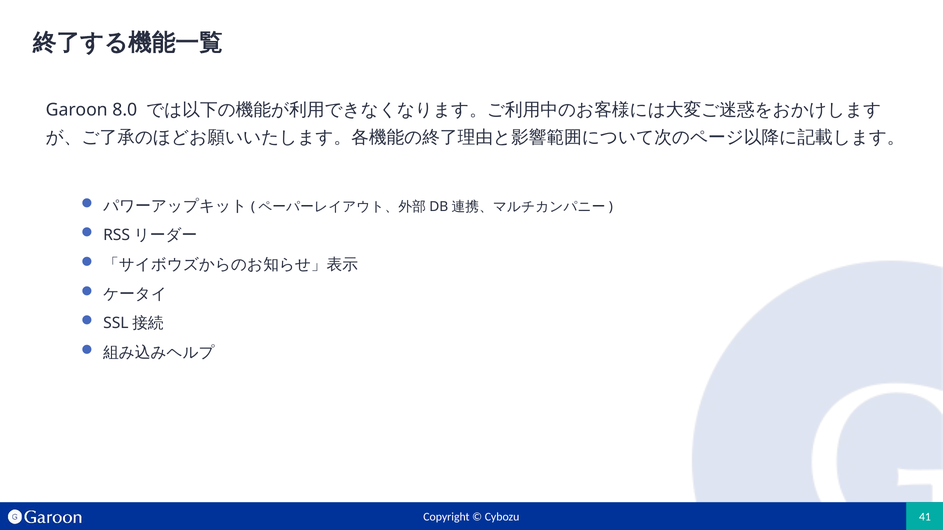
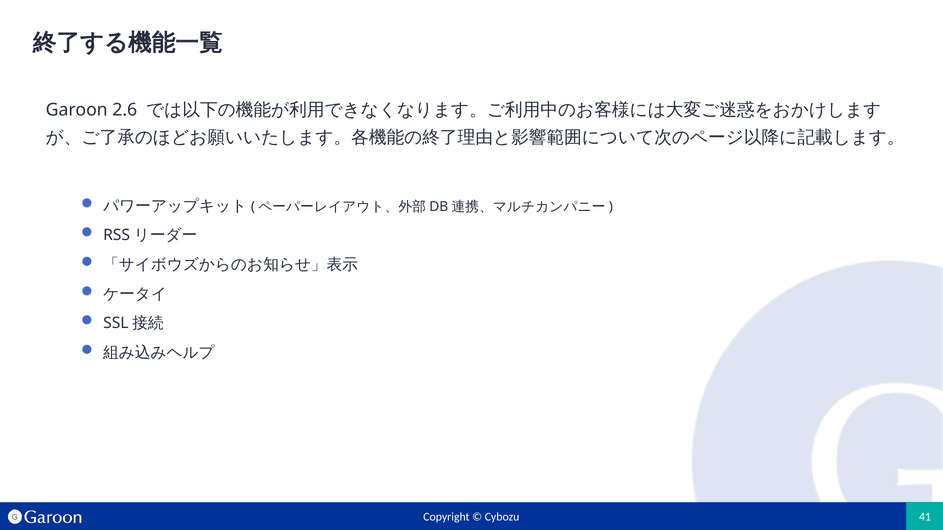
8.0: 8.0 -> 2.6
